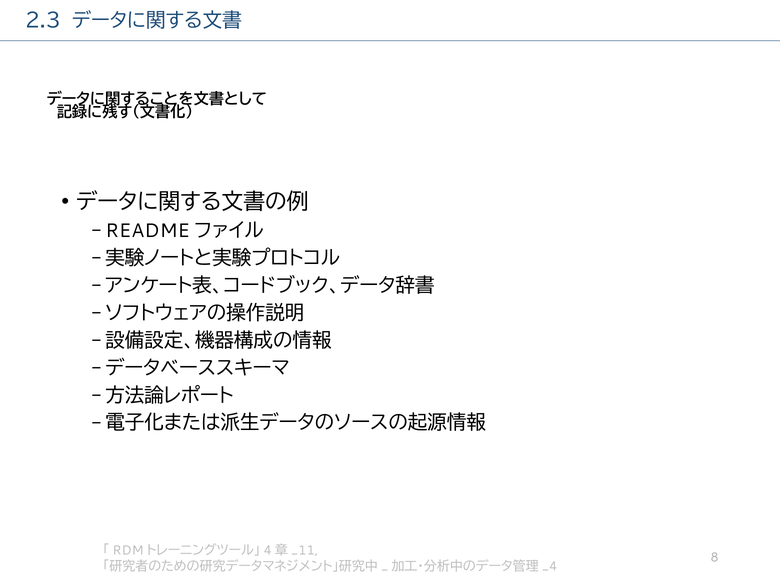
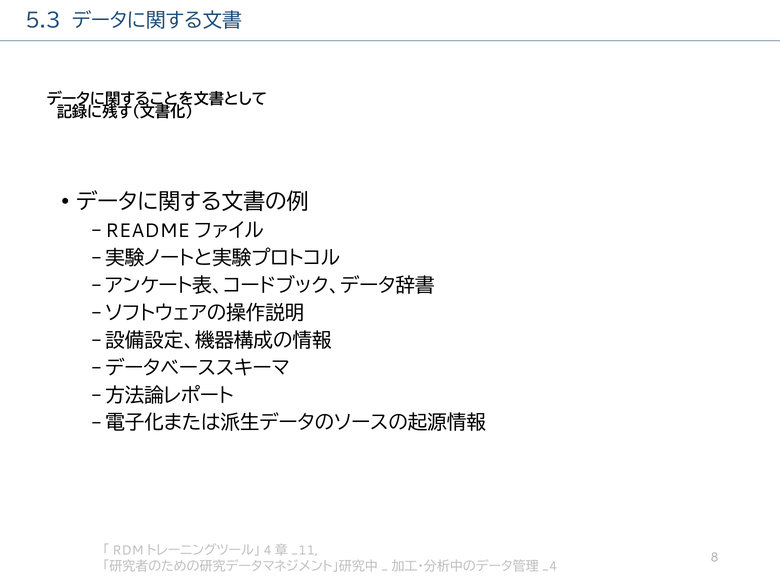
2.3: 2.3 -> 5.3
